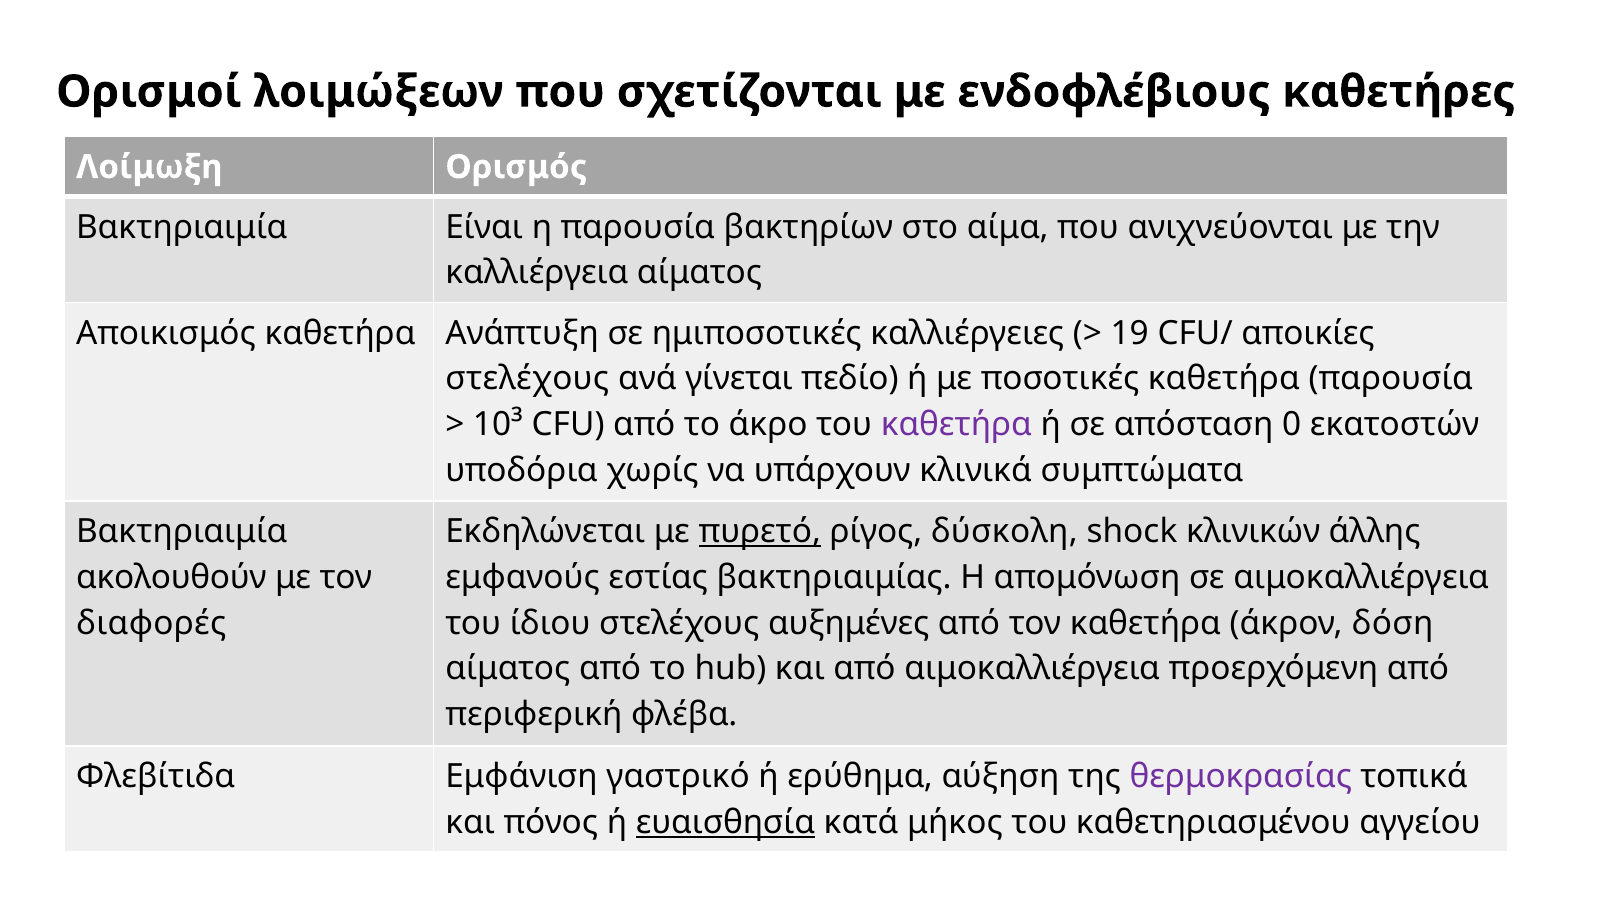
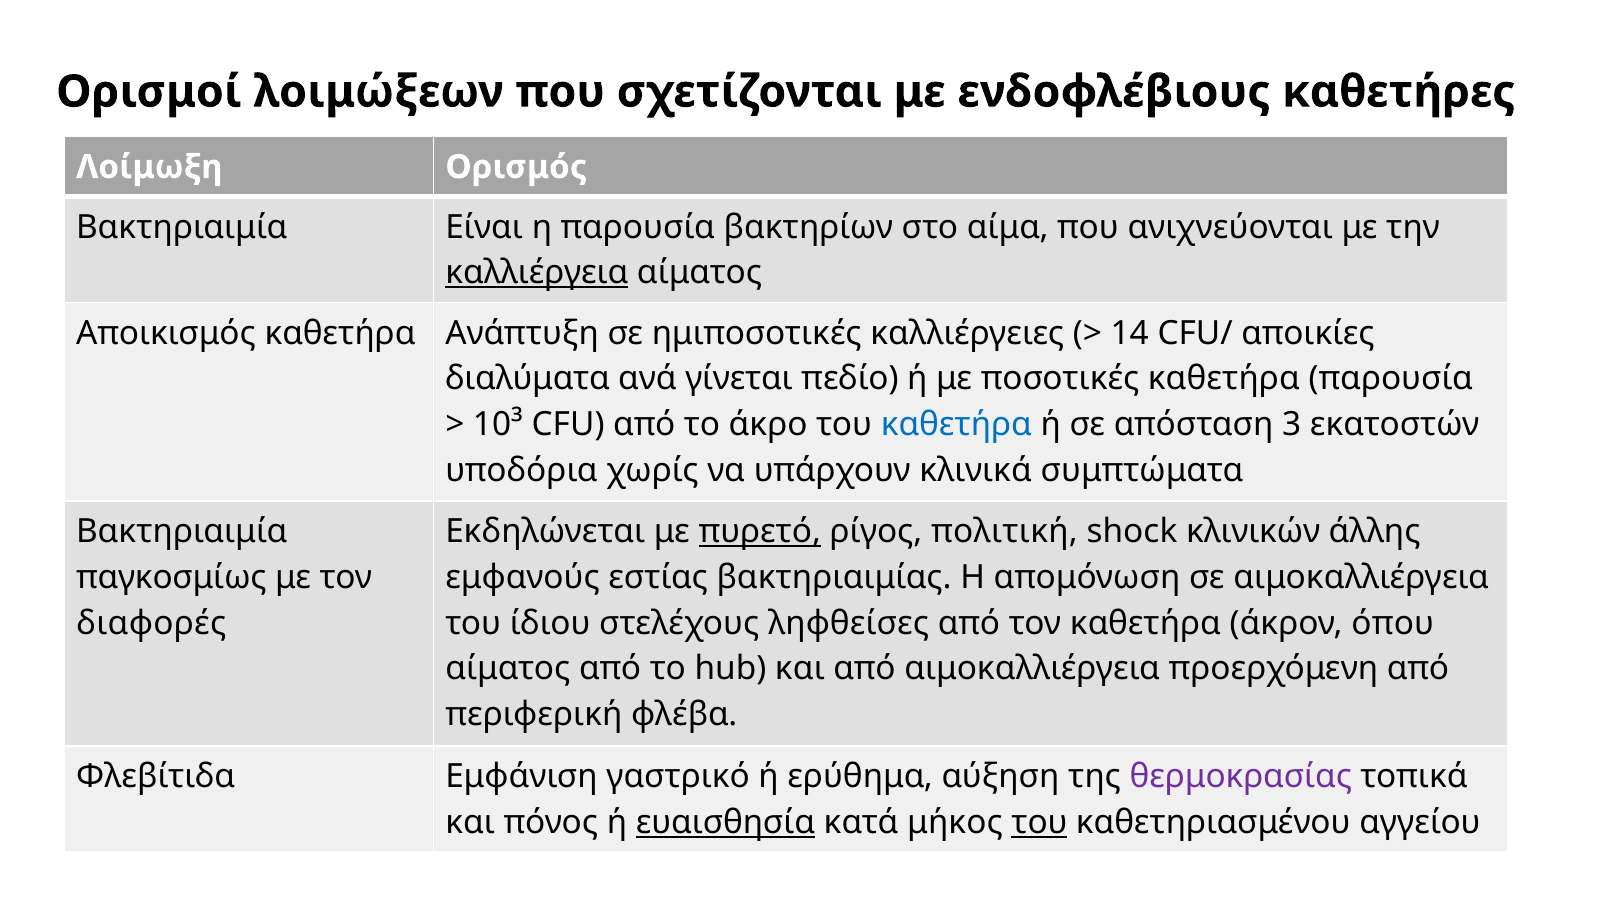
καλλιέργεια underline: none -> present
19: 19 -> 14
στελέχους at (527, 379): στελέχους -> διαλύματα
καθετήρα at (956, 424) colour: purple -> blue
0: 0 -> 3
δύσκολη: δύσκολη -> πολιτική
ακολουθούν: ακολουθούν -> παγκοσμίως
αυξημένες: αυξημένες -> ληφθείσες
δόση: δόση -> όπου
του at (1039, 822) underline: none -> present
